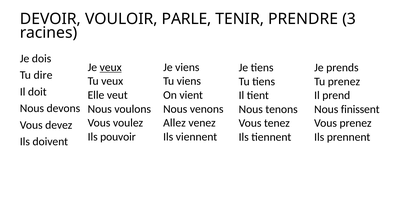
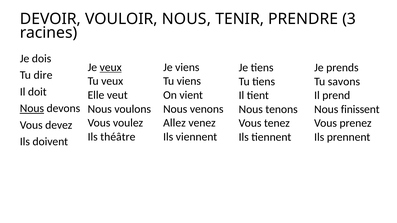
VOULOIR PARLE: PARLE -> NOUS
Tu prenez: prenez -> savons
Nous at (32, 108) underline: none -> present
pouvoir: pouvoir -> théâtre
